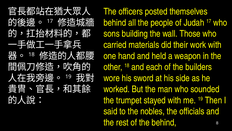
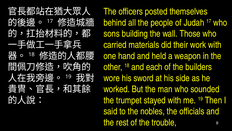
the behind: behind -> trouble
